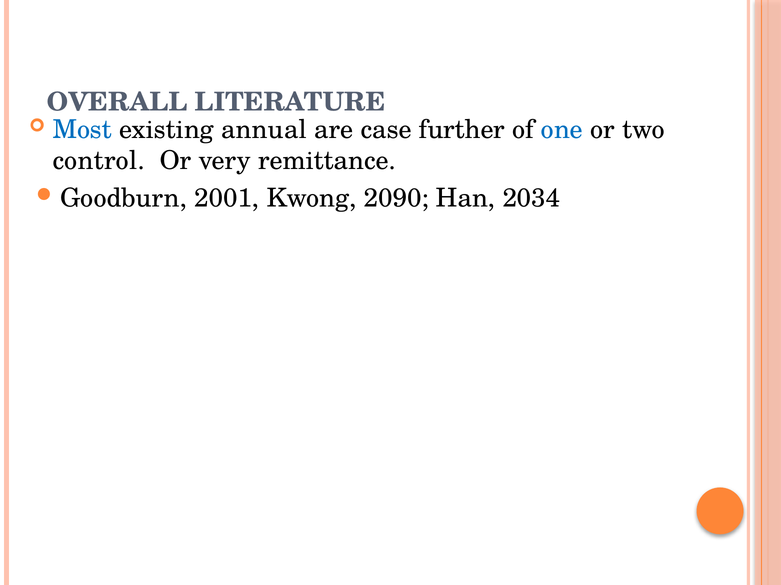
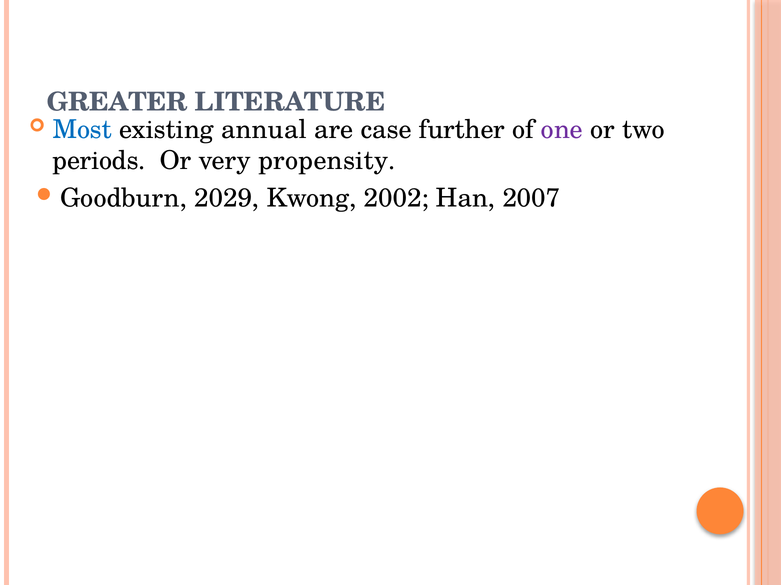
OVERALL: OVERALL -> GREATER
one colour: blue -> purple
control: control -> periods
remittance: remittance -> propensity
2001: 2001 -> 2029
2090: 2090 -> 2002
2034: 2034 -> 2007
